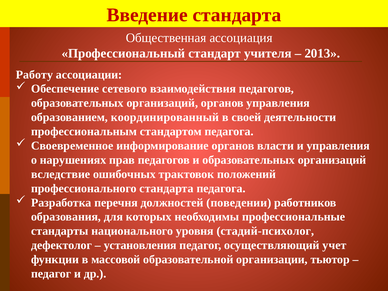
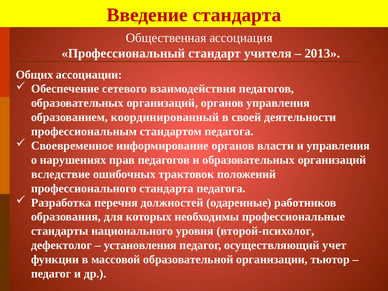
Работу: Работу -> Общих
поведении: поведении -> одаренные
стадий-психолог: стадий-психолог -> второй-психолог
